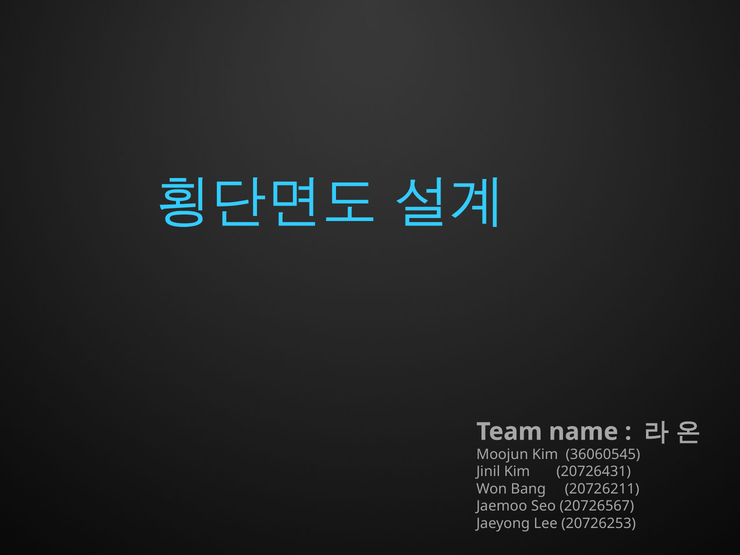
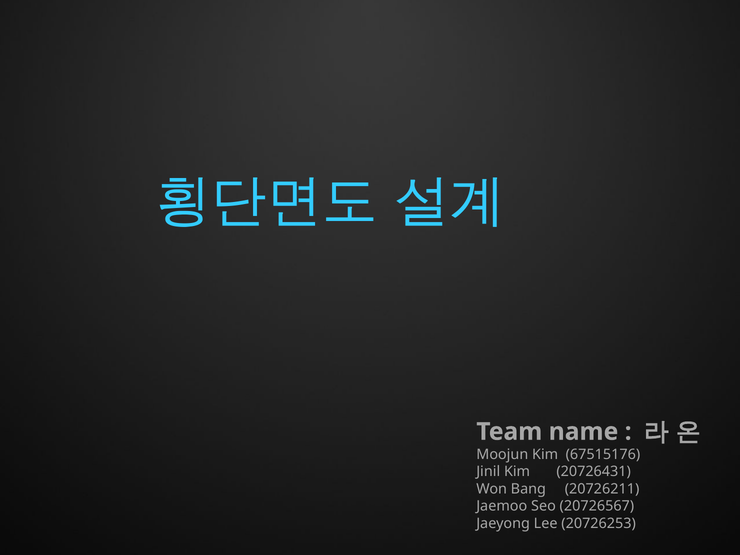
36060545: 36060545 -> 67515176
